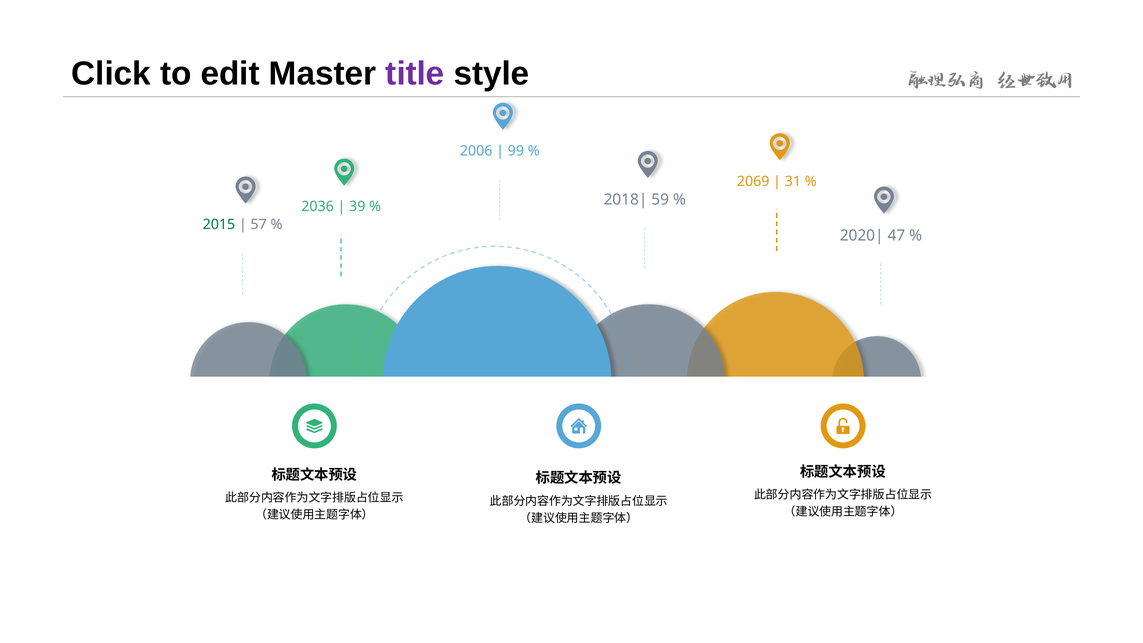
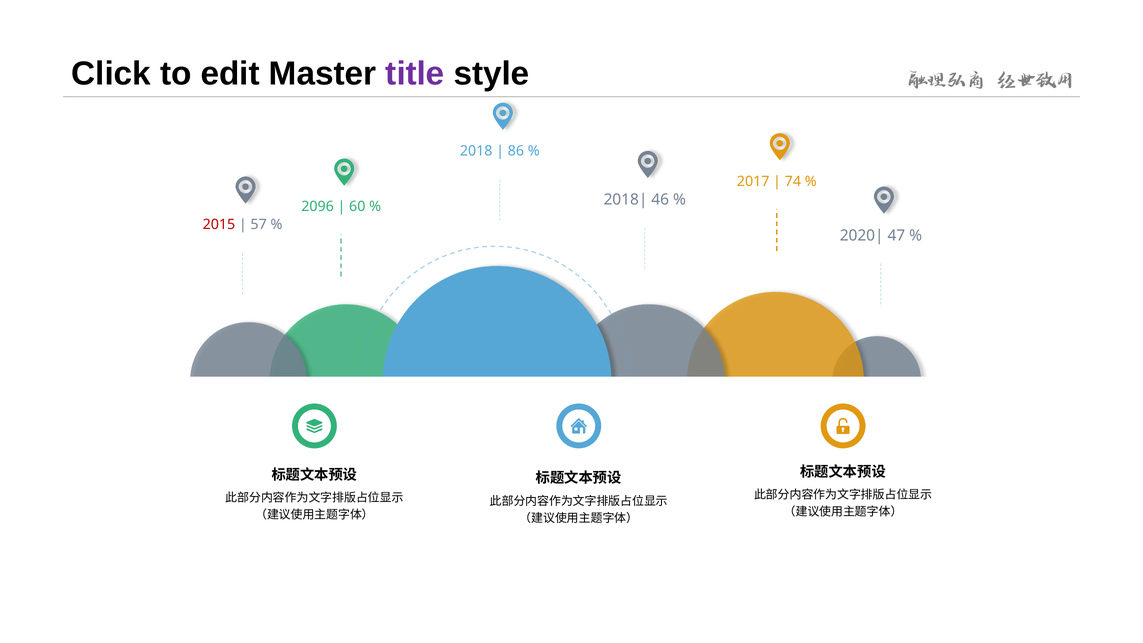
2006: 2006 -> 2018
99: 99 -> 86
2069: 2069 -> 2017
31: 31 -> 74
59: 59 -> 46
2036: 2036 -> 2096
39: 39 -> 60
2015 colour: green -> red
